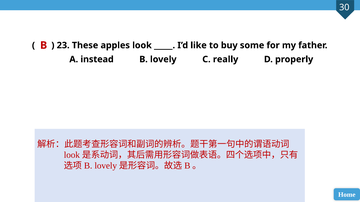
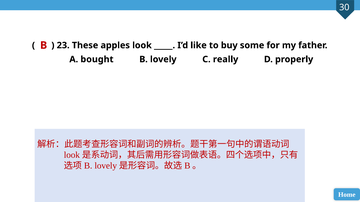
instead: instead -> bought
